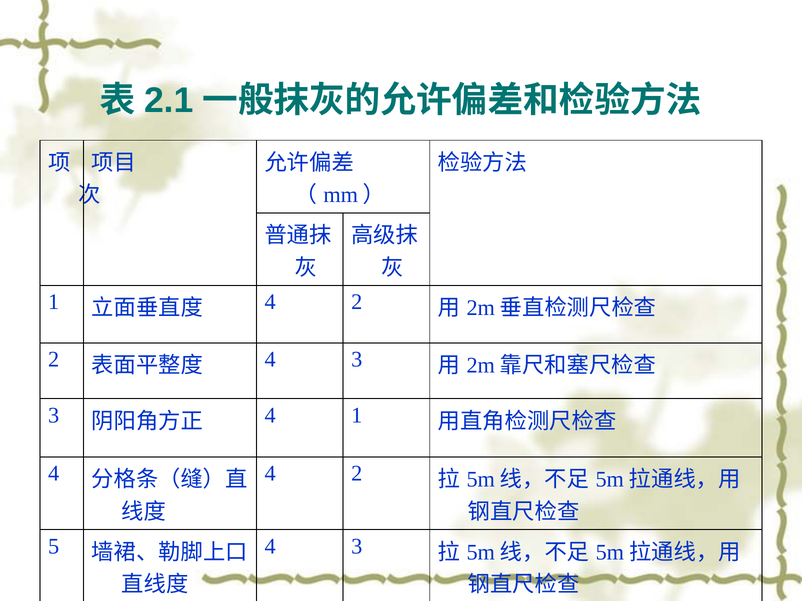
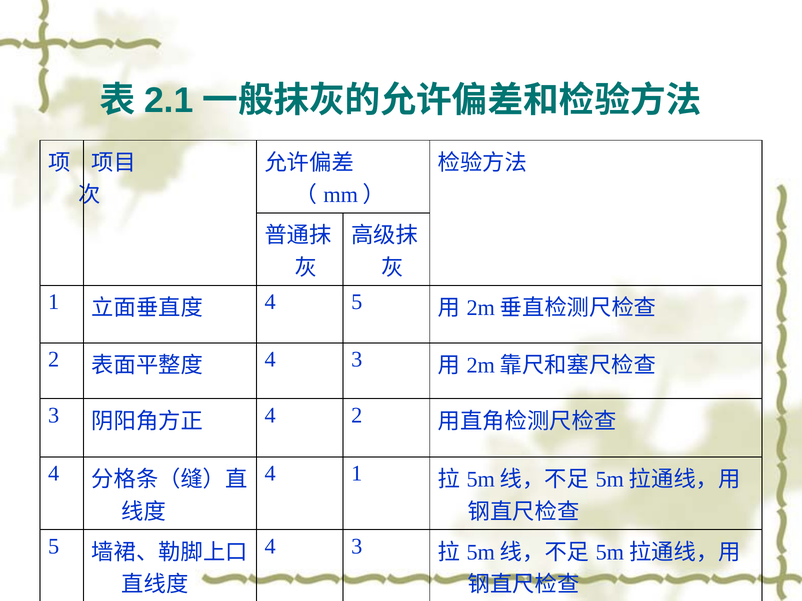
2 at (357, 302): 2 -> 5
4 1: 1 -> 2
2 at (357, 474): 2 -> 1
